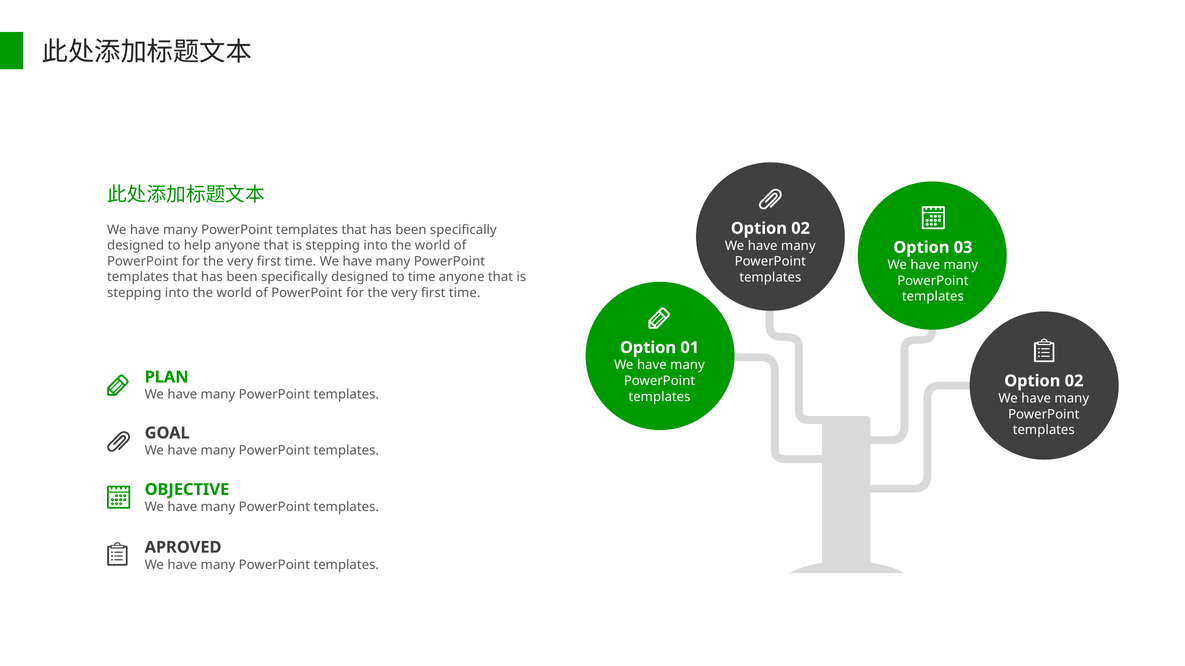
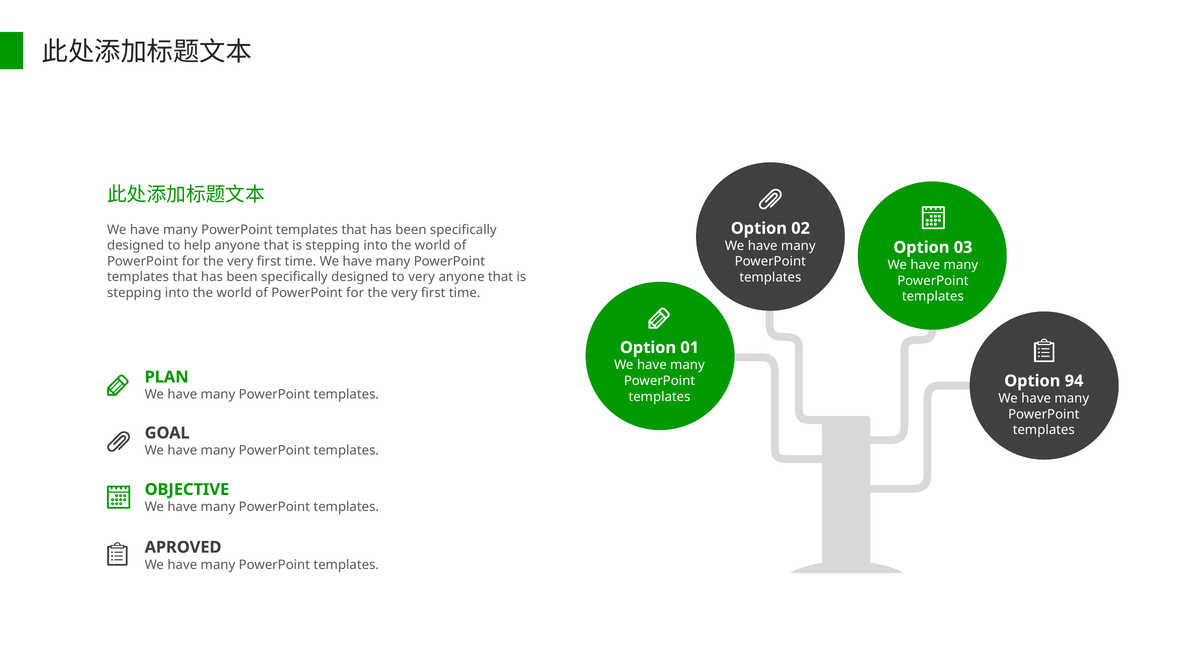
to time: time -> very
02 at (1074, 381): 02 -> 94
